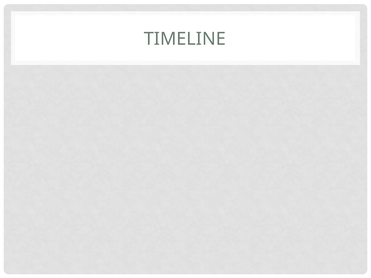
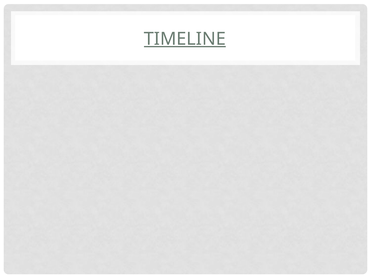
TIMELINE underline: none -> present
